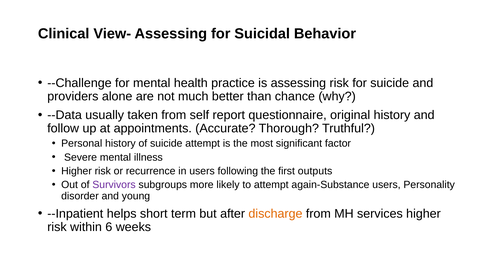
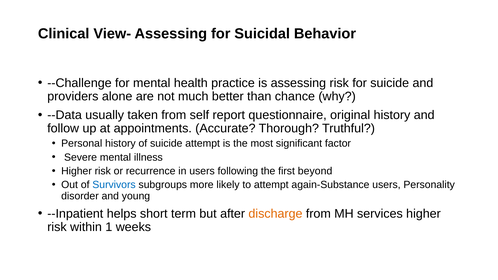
outputs: outputs -> beyond
Survivors colour: purple -> blue
6: 6 -> 1
